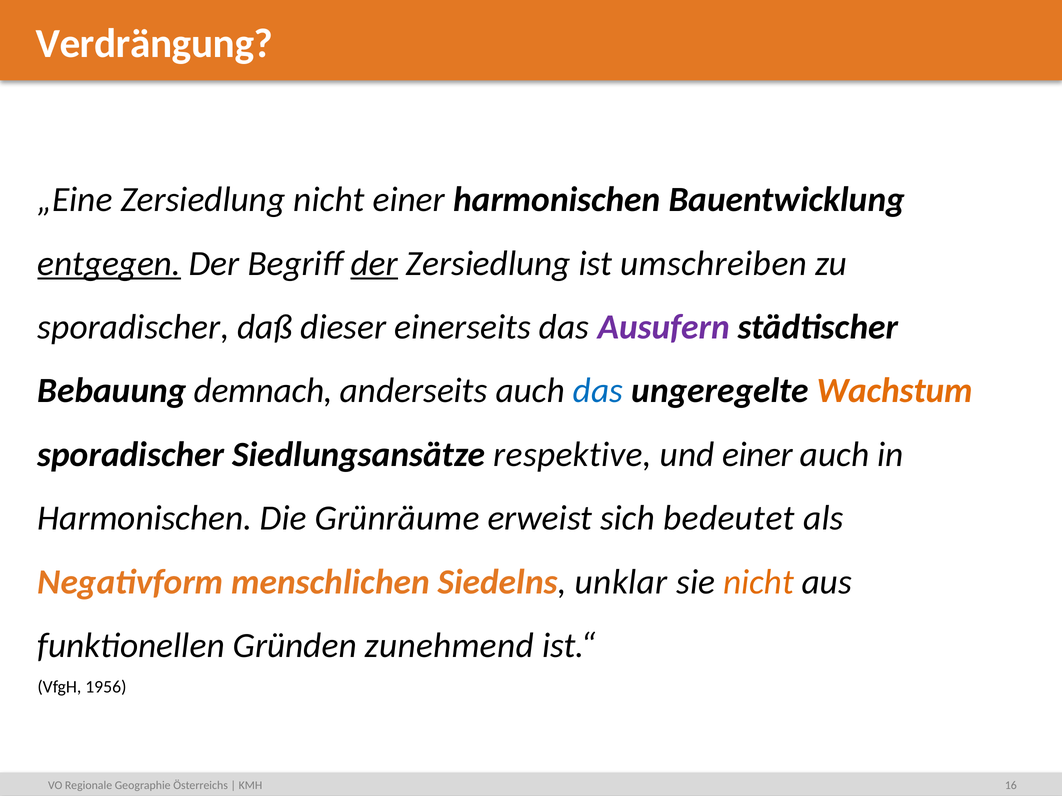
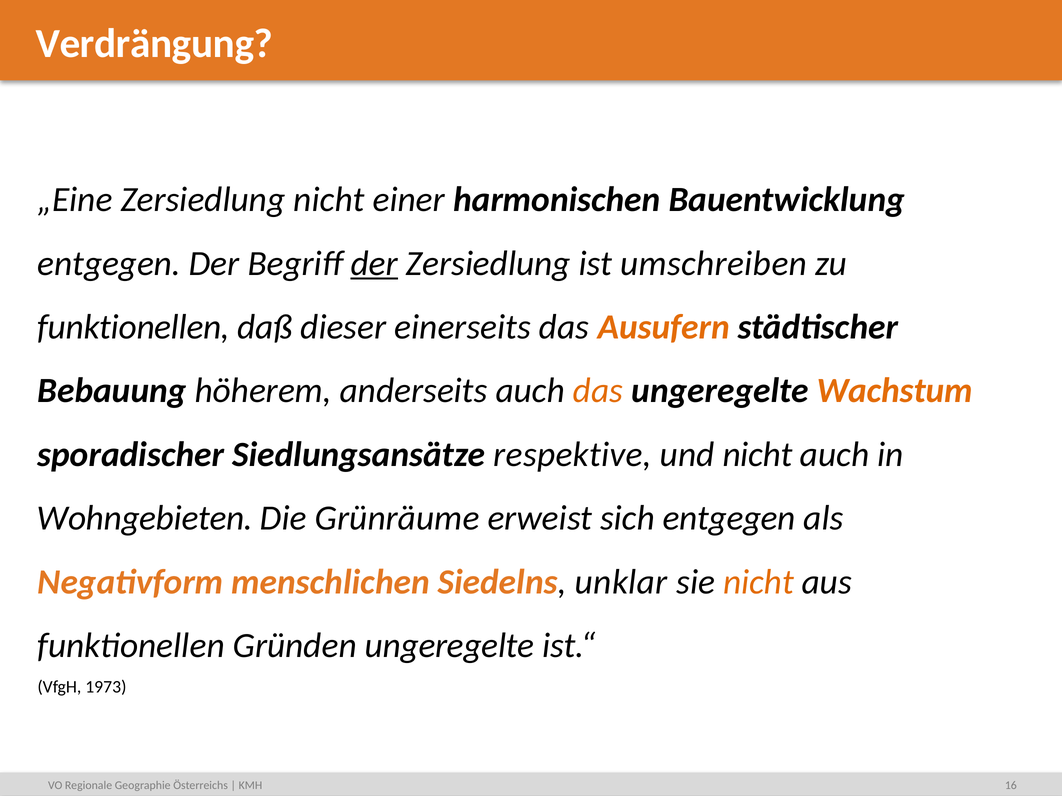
entgegen at (109, 264) underline: present -> none
sporadischer at (133, 327): sporadischer -> funktionellen
Ausufern colour: purple -> orange
demnach: demnach -> höherem
das at (598, 391) colour: blue -> orange
und einer: einer -> nicht
Harmonischen at (145, 518): Harmonischen -> Wohngebieten
sich bedeutet: bedeutet -> entgegen
Gründen zunehmend: zunehmend -> ungeregelte
1956: 1956 -> 1973
